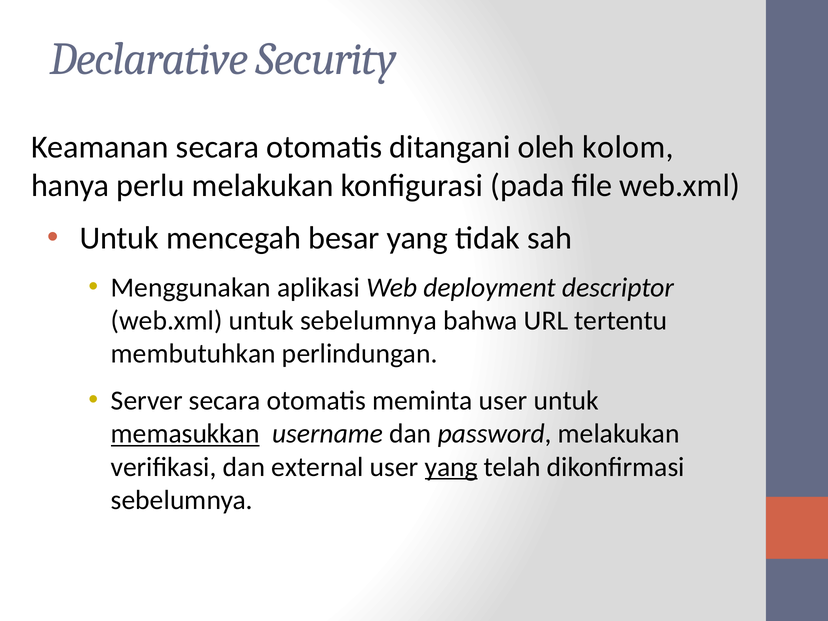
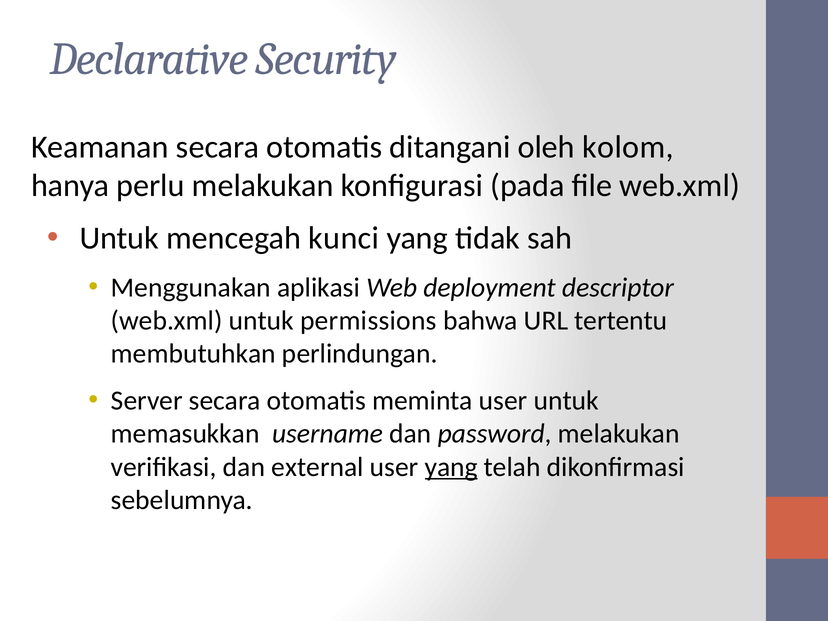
besar: besar -> kunci
untuk sebelumnya: sebelumnya -> permissions
memasukkan underline: present -> none
